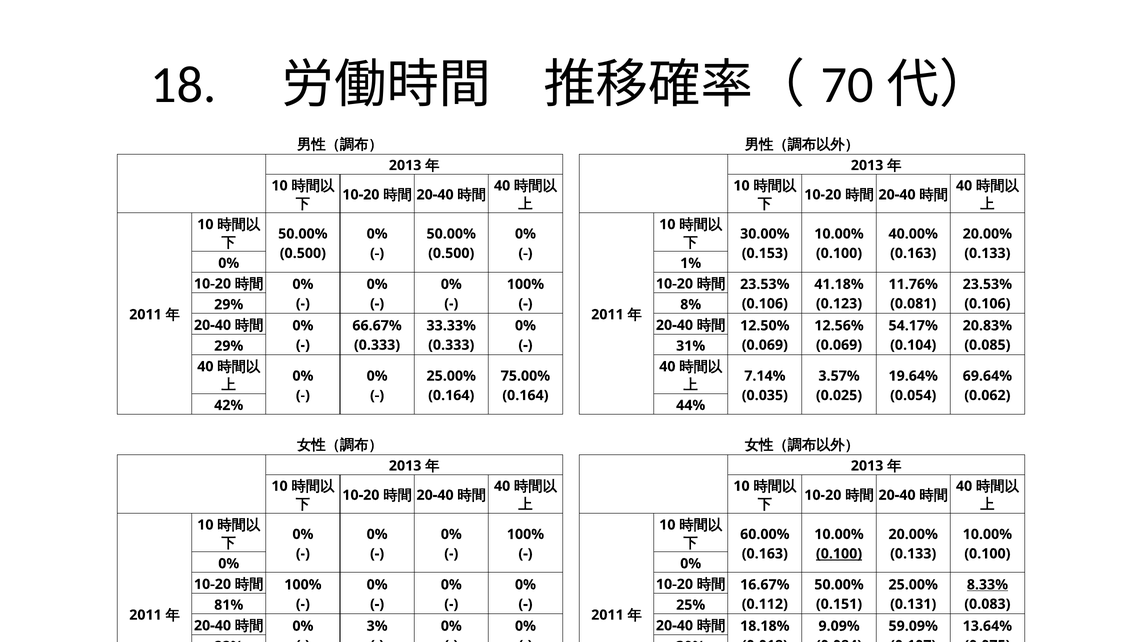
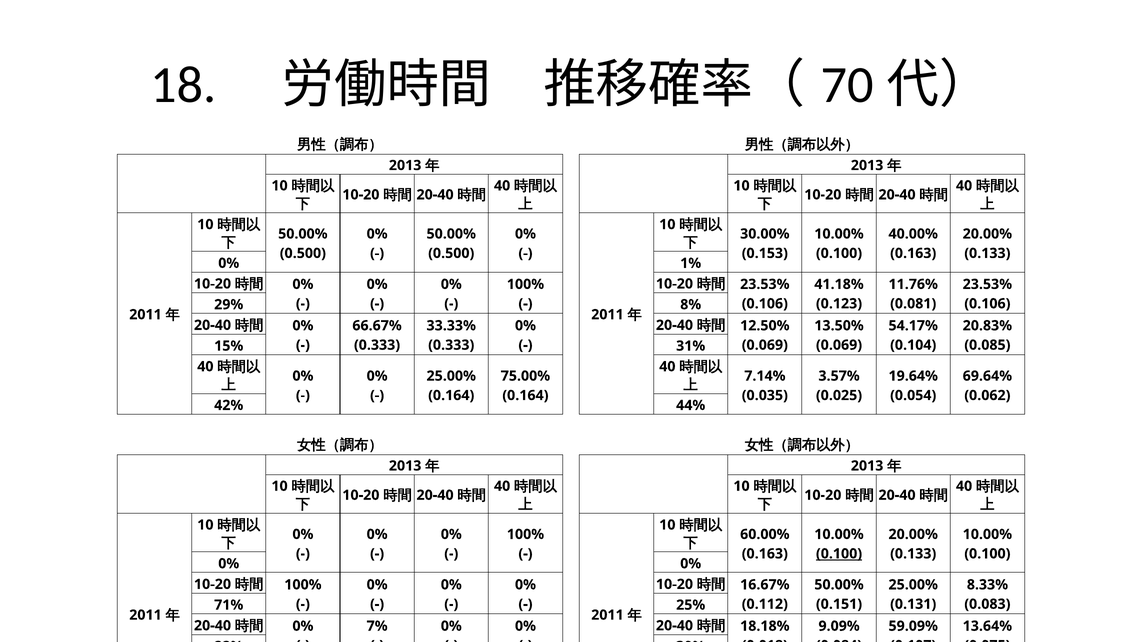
12.56%: 12.56% -> 13.50%
29% at (229, 346): 29% -> 15%
8.33% underline: present -> none
81%: 81% -> 71%
3%: 3% -> 7%
